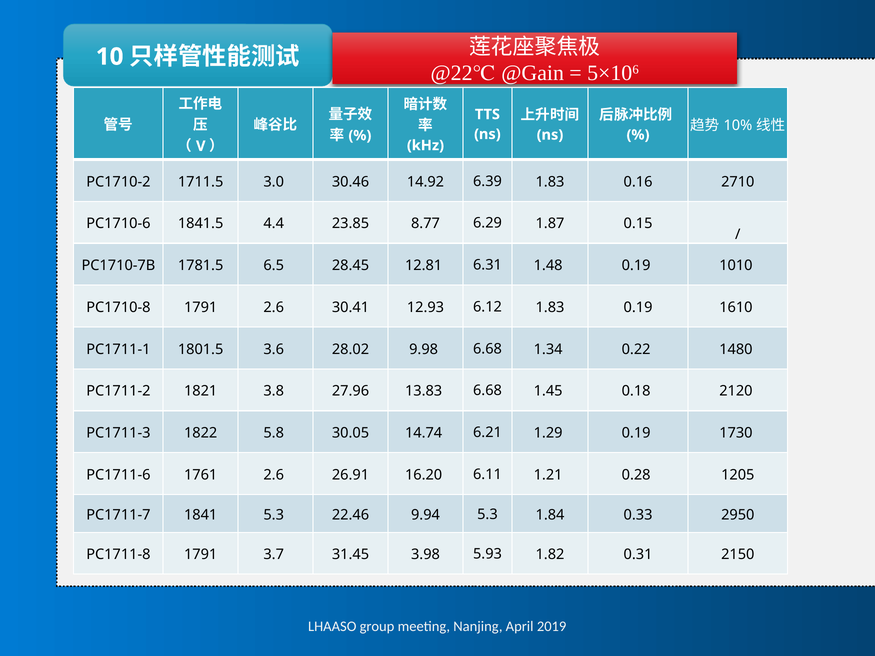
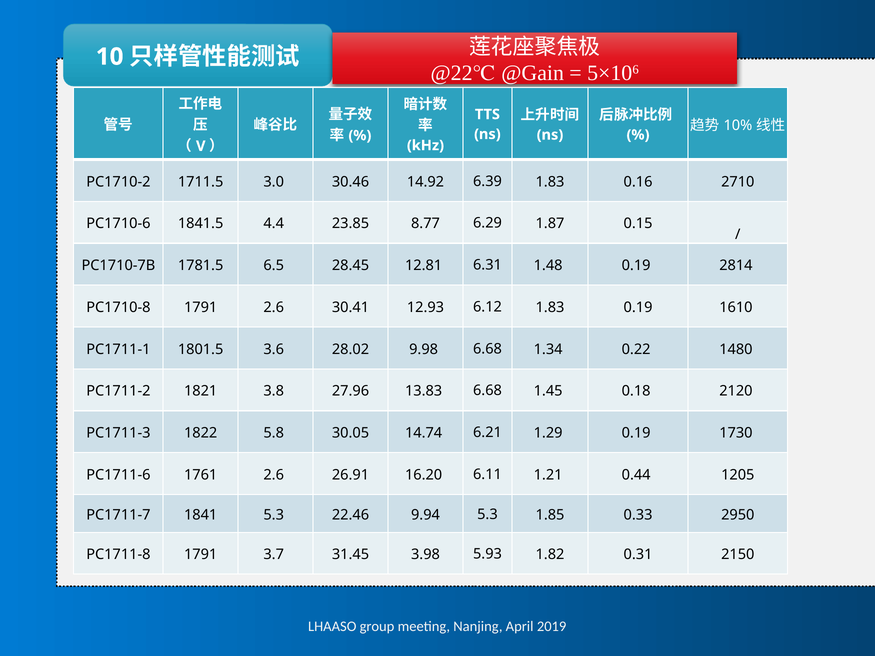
1010: 1010 -> 2814
0.28: 0.28 -> 0.44
1.84: 1.84 -> 1.85
